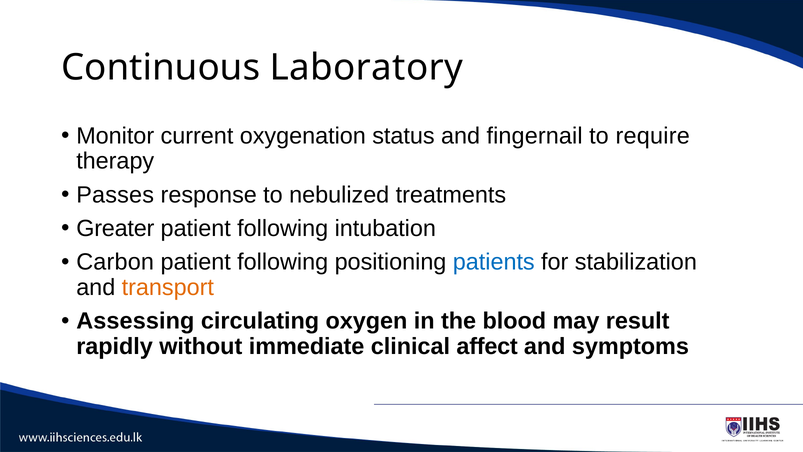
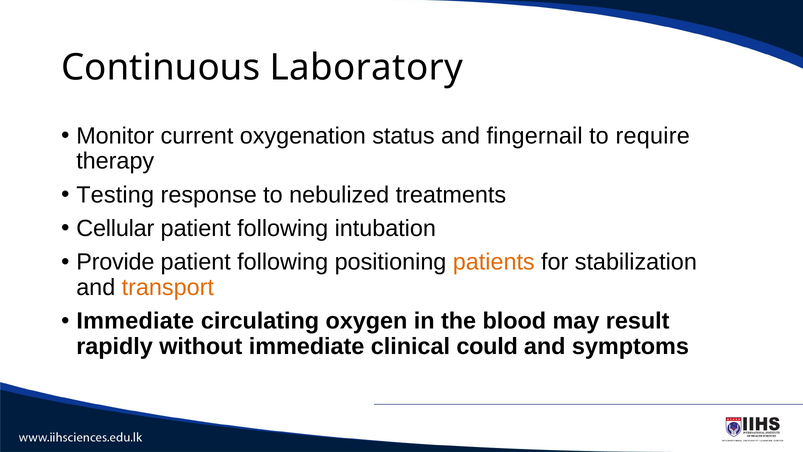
Passes: Passes -> Testing
Greater: Greater -> Cellular
Carbon: Carbon -> Provide
patients colour: blue -> orange
Assessing at (135, 321): Assessing -> Immediate
affect: affect -> could
